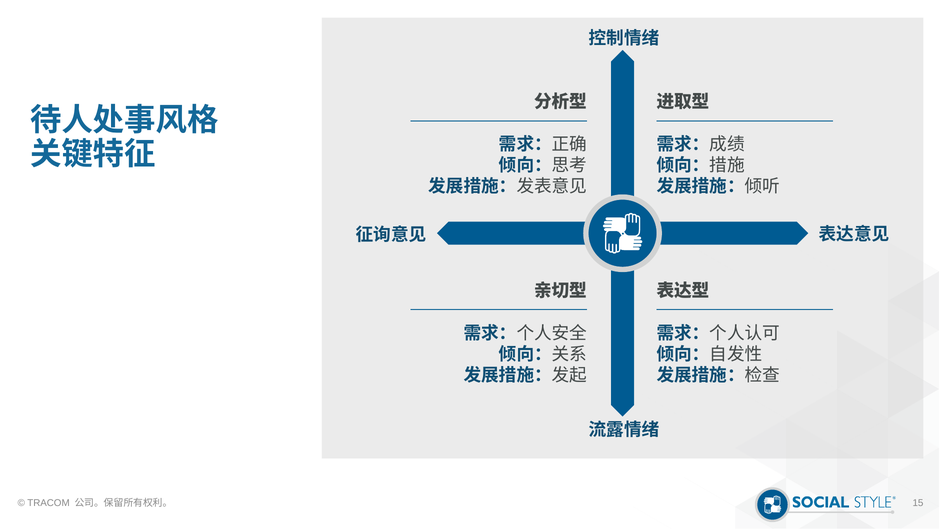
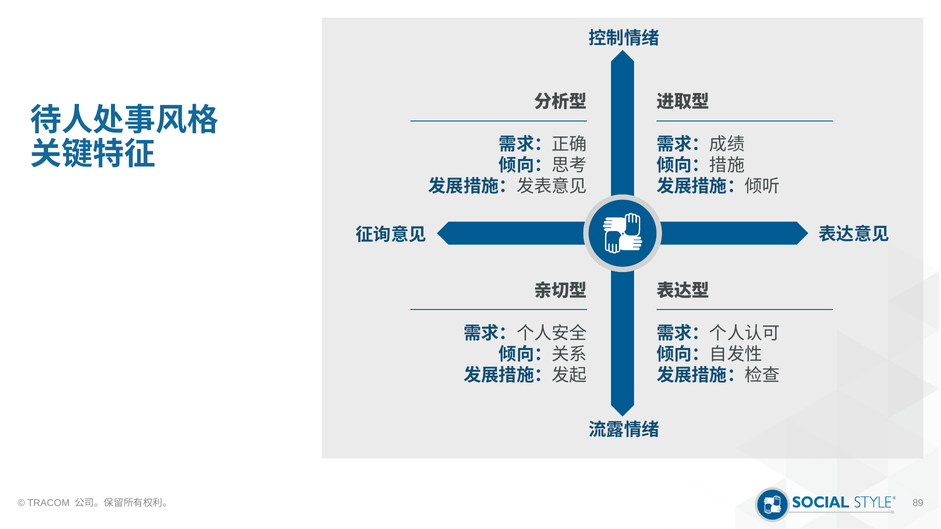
15: 15 -> 89
